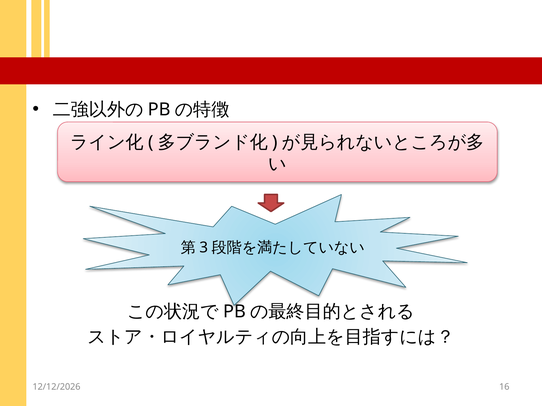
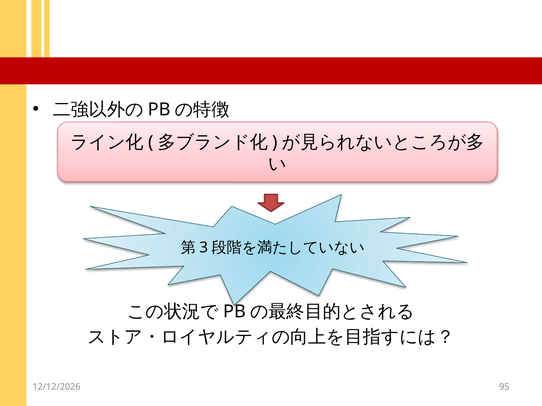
16: 16 -> 95
